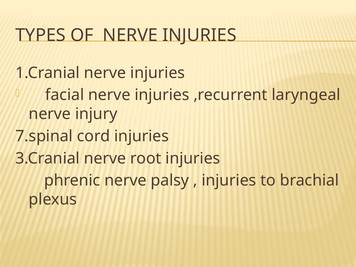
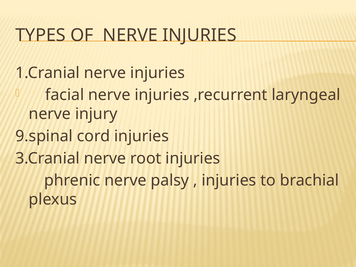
7.spinal: 7.spinal -> 9.spinal
